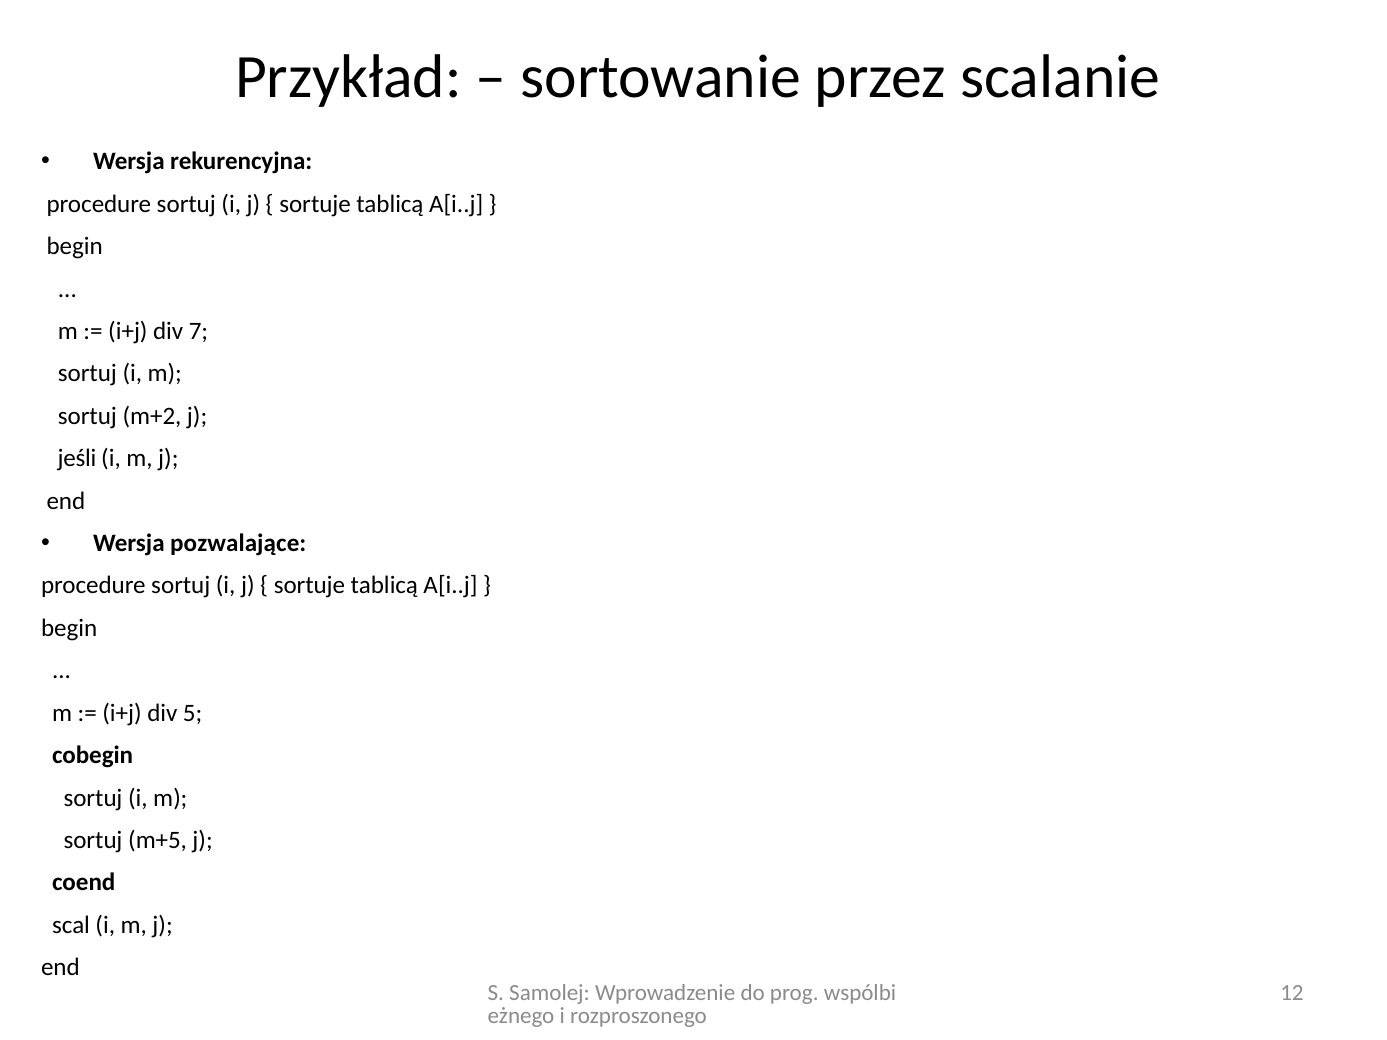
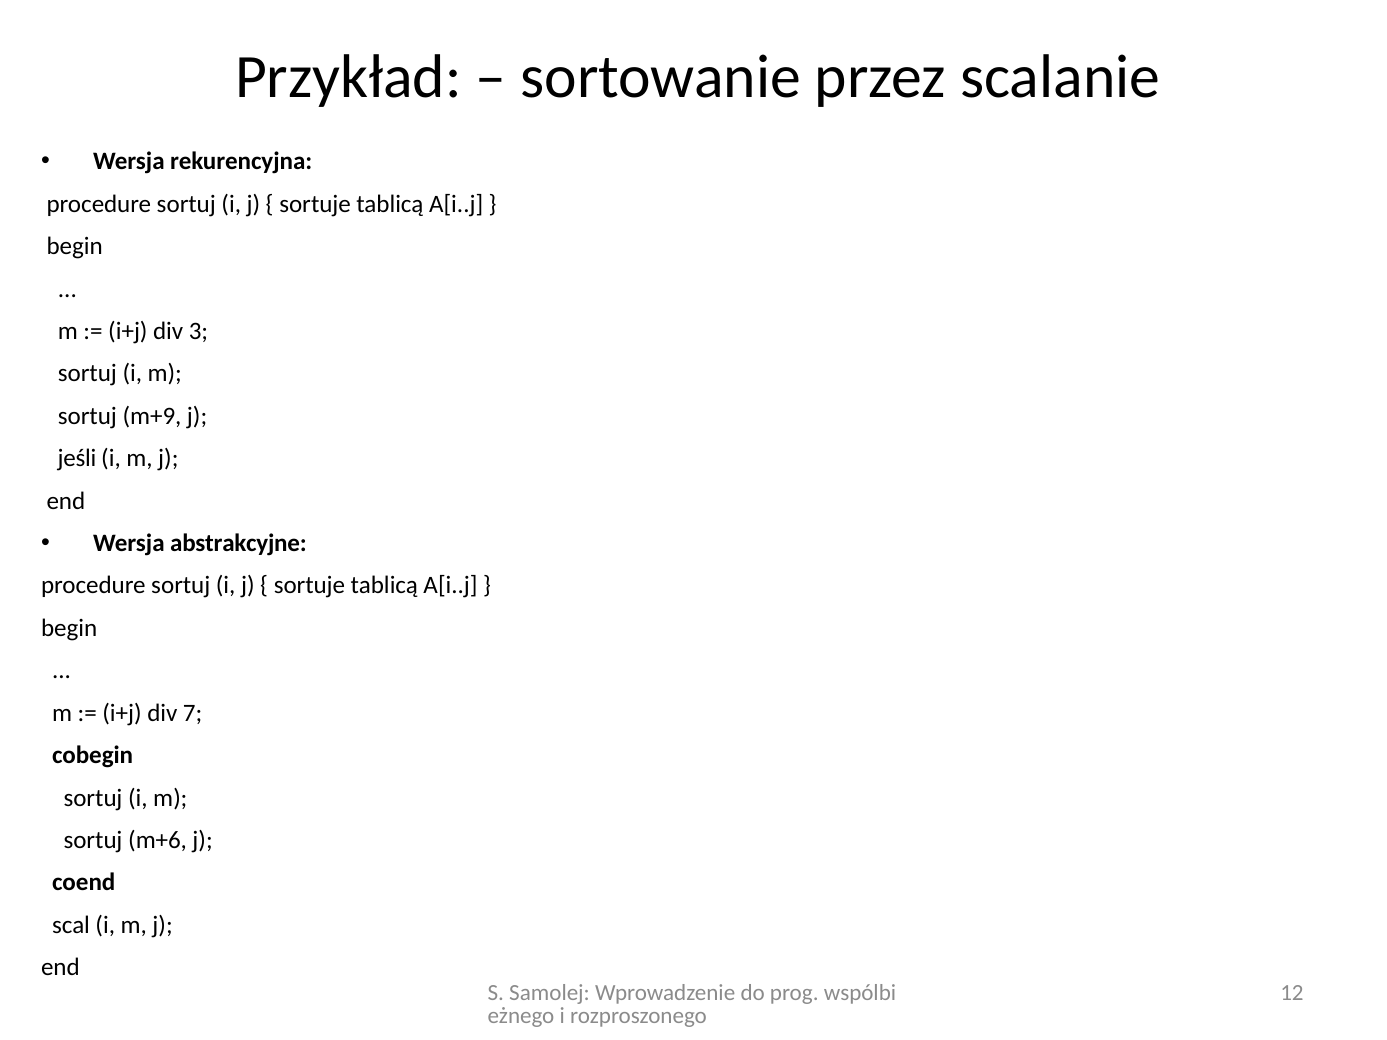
7: 7 -> 3
m+2: m+2 -> m+9
pozwalające: pozwalające -> abstrakcyjne
5: 5 -> 7
m+5: m+5 -> m+6
